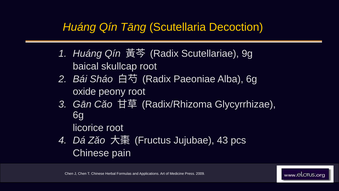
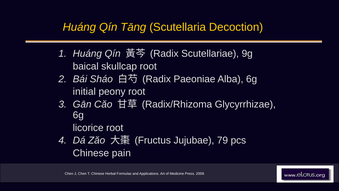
oxide: oxide -> initial
43: 43 -> 79
